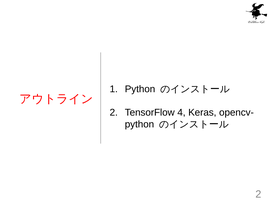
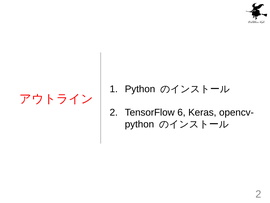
4: 4 -> 6
